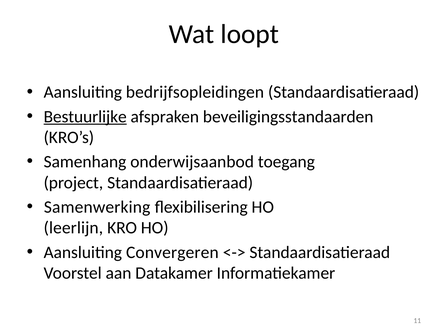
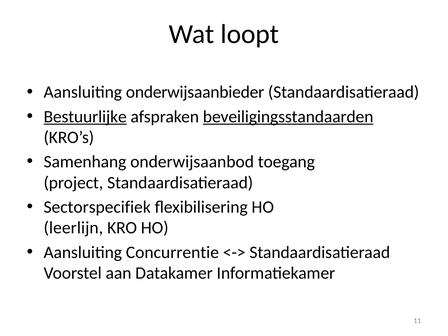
bedrijfsopleidingen: bedrijfsopleidingen -> onderwijsaanbieder
beveiligingsstandaarden underline: none -> present
Samenwerking: Samenwerking -> Sectorspecifiek
Convergeren: Convergeren -> Concurrentie
